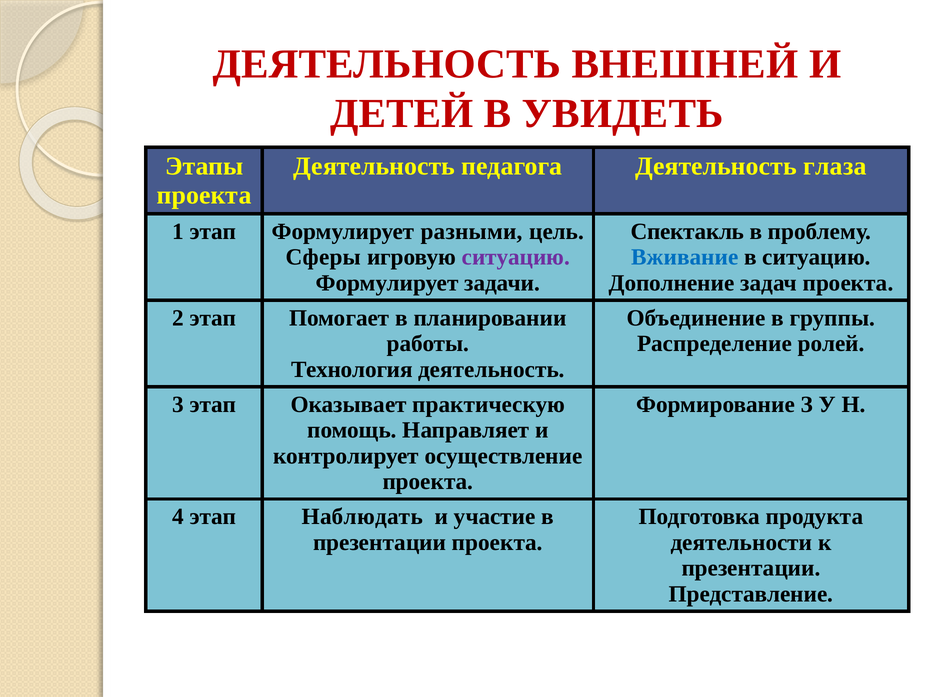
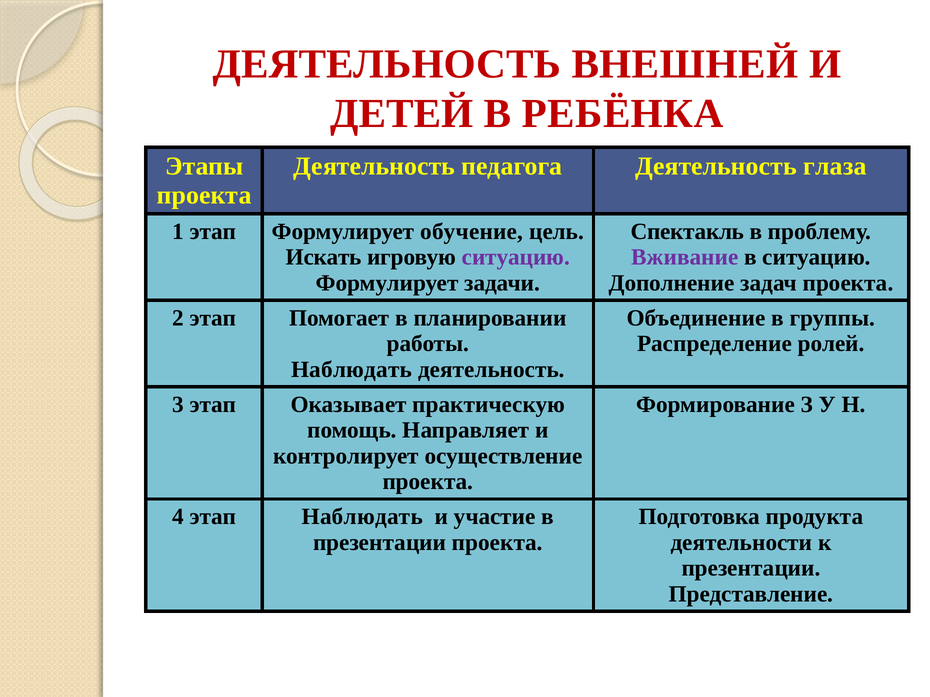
УВИДЕТЬ: УВИДЕТЬ -> РЕБЁНКА
разными: разными -> обучение
Сферы: Сферы -> Искать
Вживание colour: blue -> purple
Технология at (352, 370): Технология -> Наблюдать
